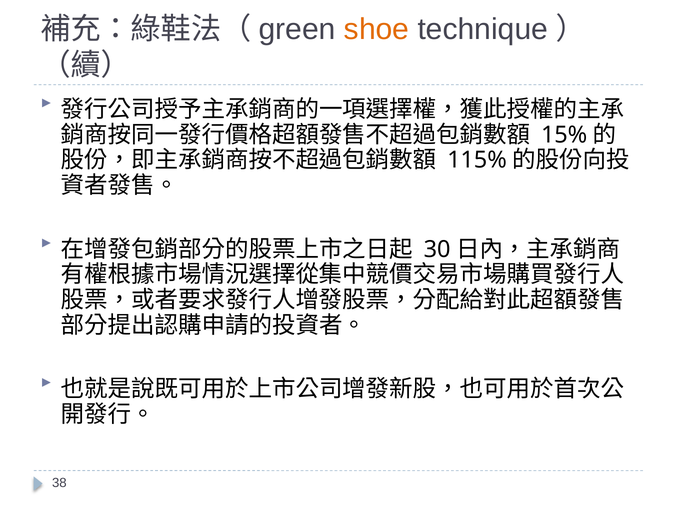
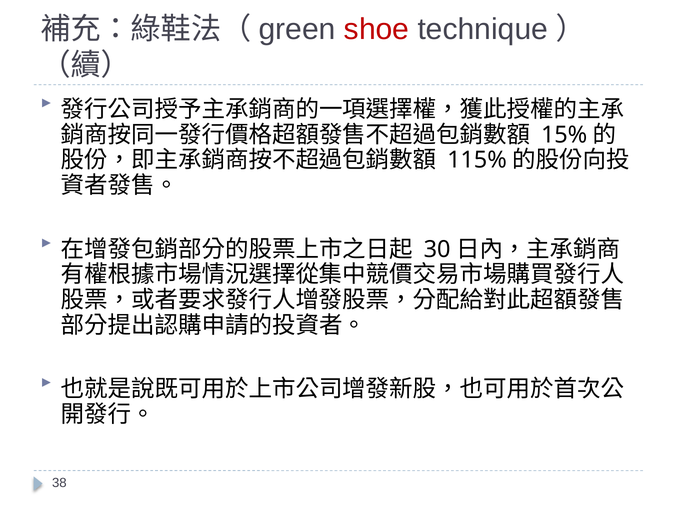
shoe colour: orange -> red
